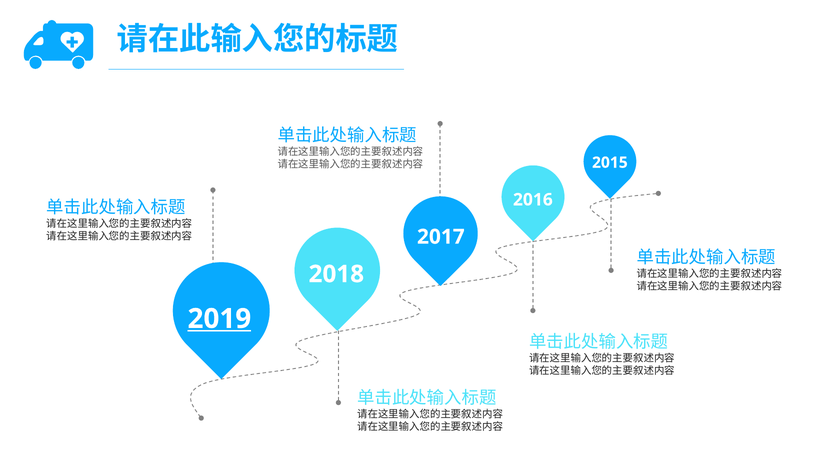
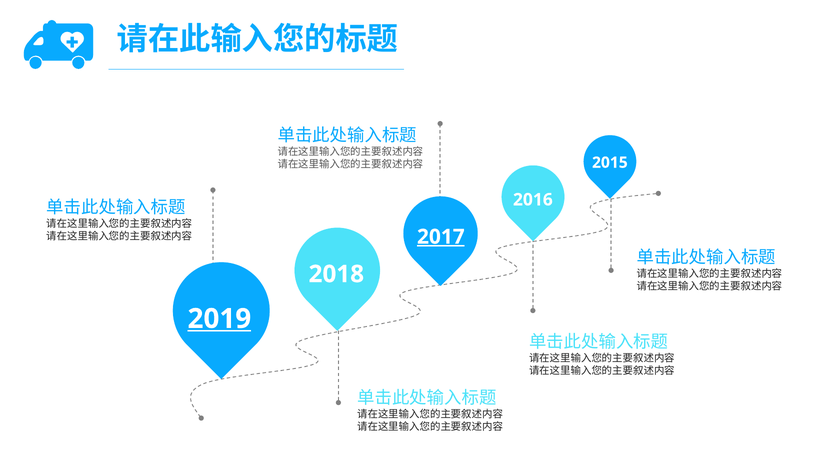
2017 underline: none -> present
